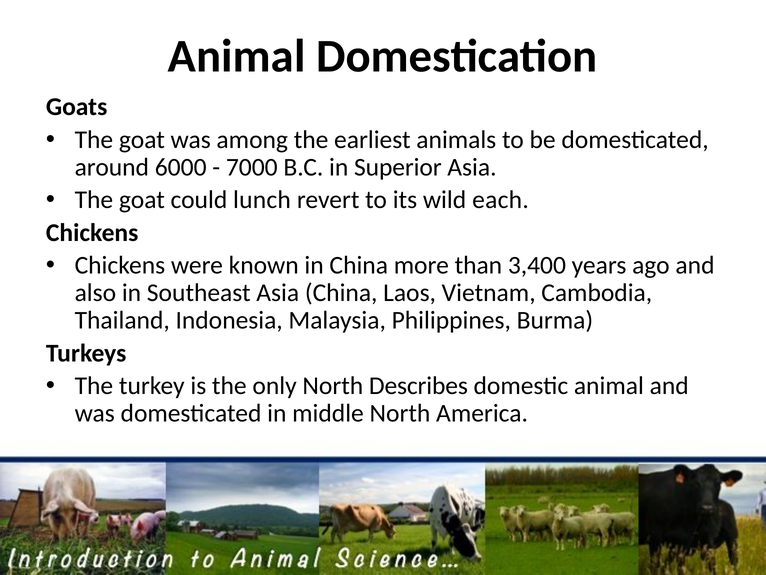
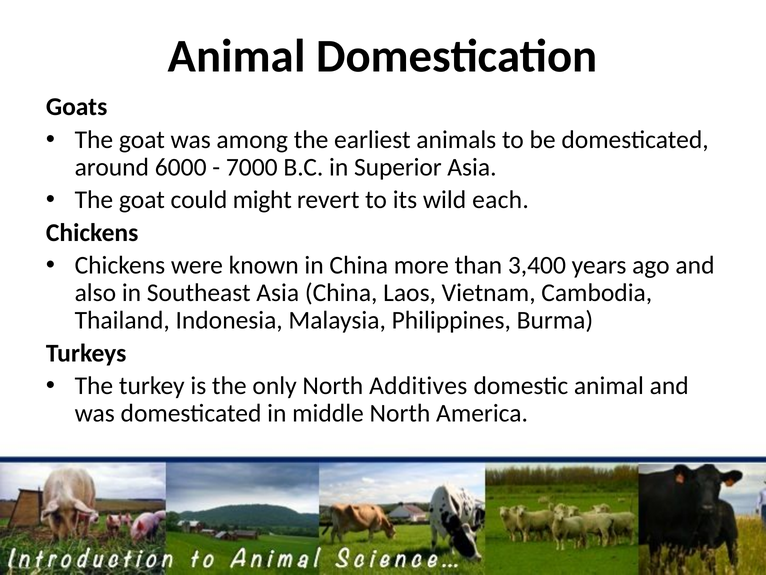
lunch: lunch -> might
Describes: Describes -> Additives
